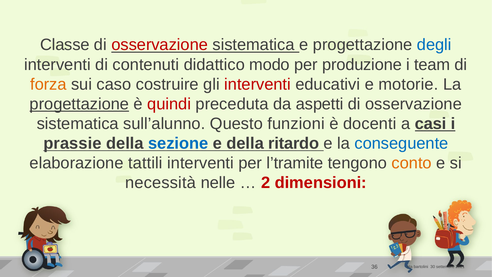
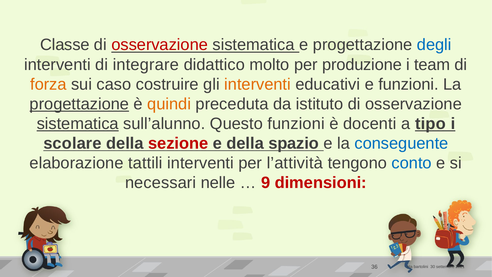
contenuti: contenuti -> integrare
modo: modo -> molto
interventi at (258, 84) colour: red -> orange
e motorie: motorie -> funzioni
quindi colour: red -> orange
aspetti: aspetti -> istituto
sistematica at (78, 124) underline: none -> present
casi: casi -> tipo
prassie: prassie -> scolare
sezione colour: blue -> red
ritardo: ritardo -> spazio
l’tramite: l’tramite -> l’attività
conto colour: orange -> blue
necessità: necessità -> necessari
2: 2 -> 9
